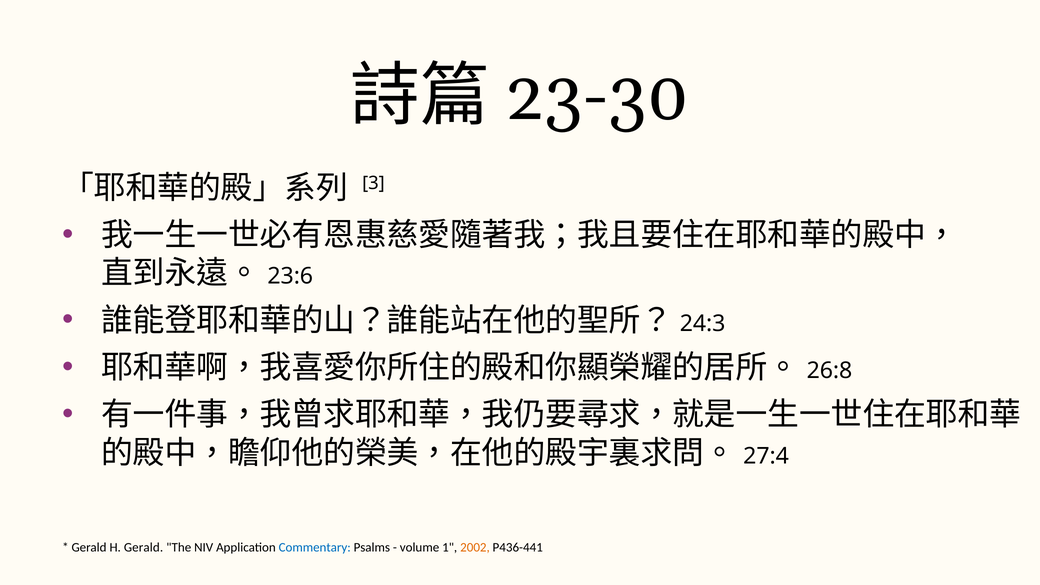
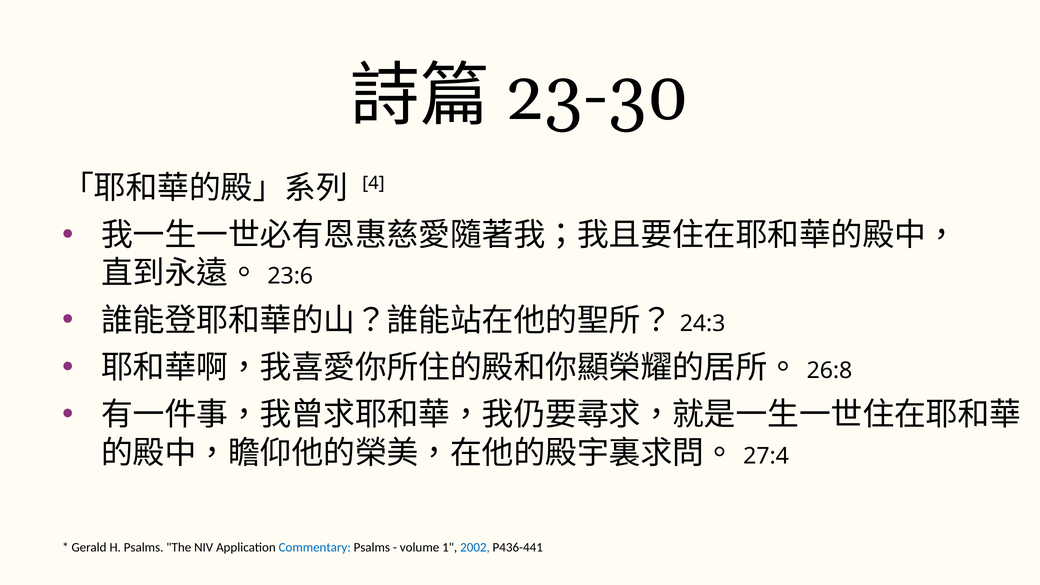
3: 3 -> 4
H Gerald: Gerald -> Psalms
2002 colour: orange -> blue
